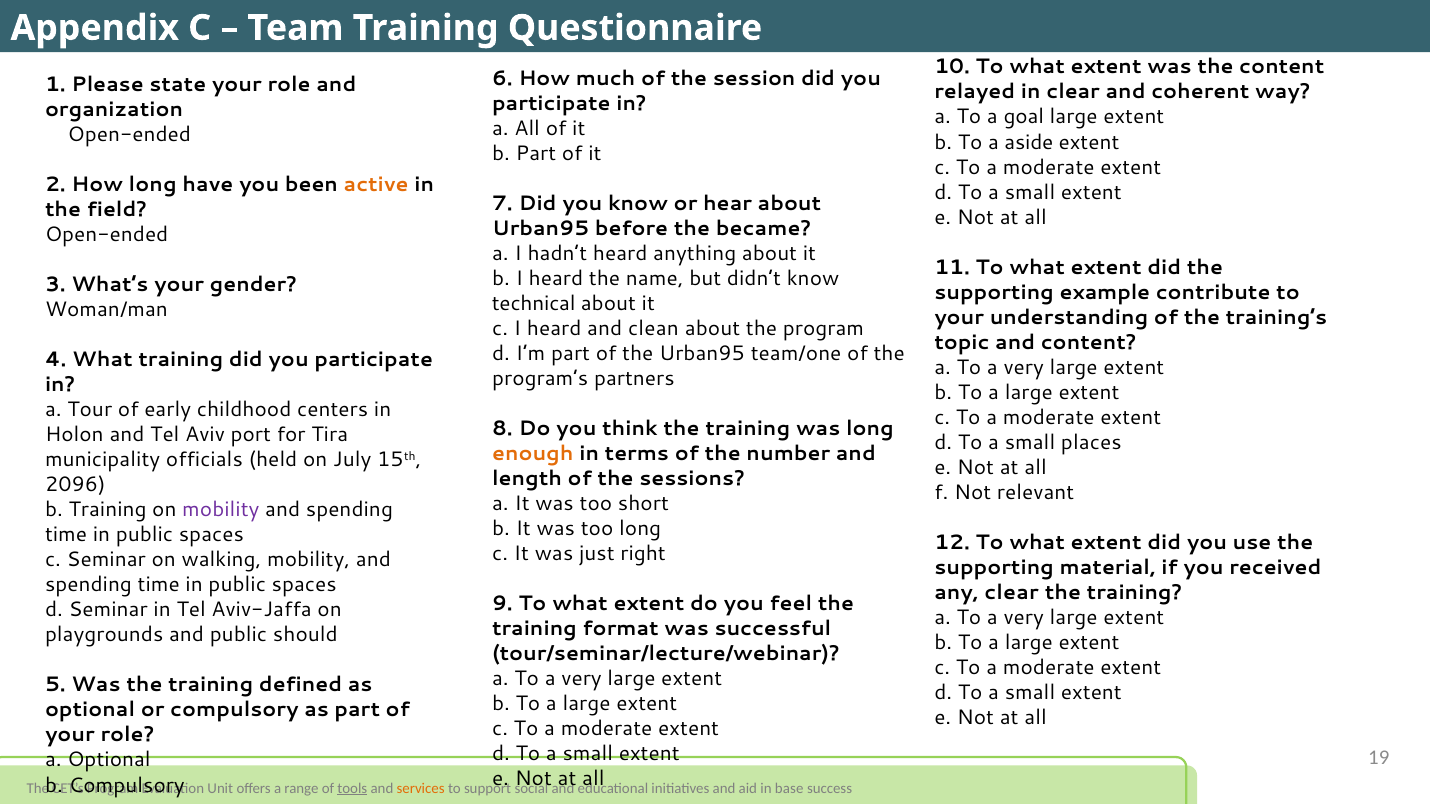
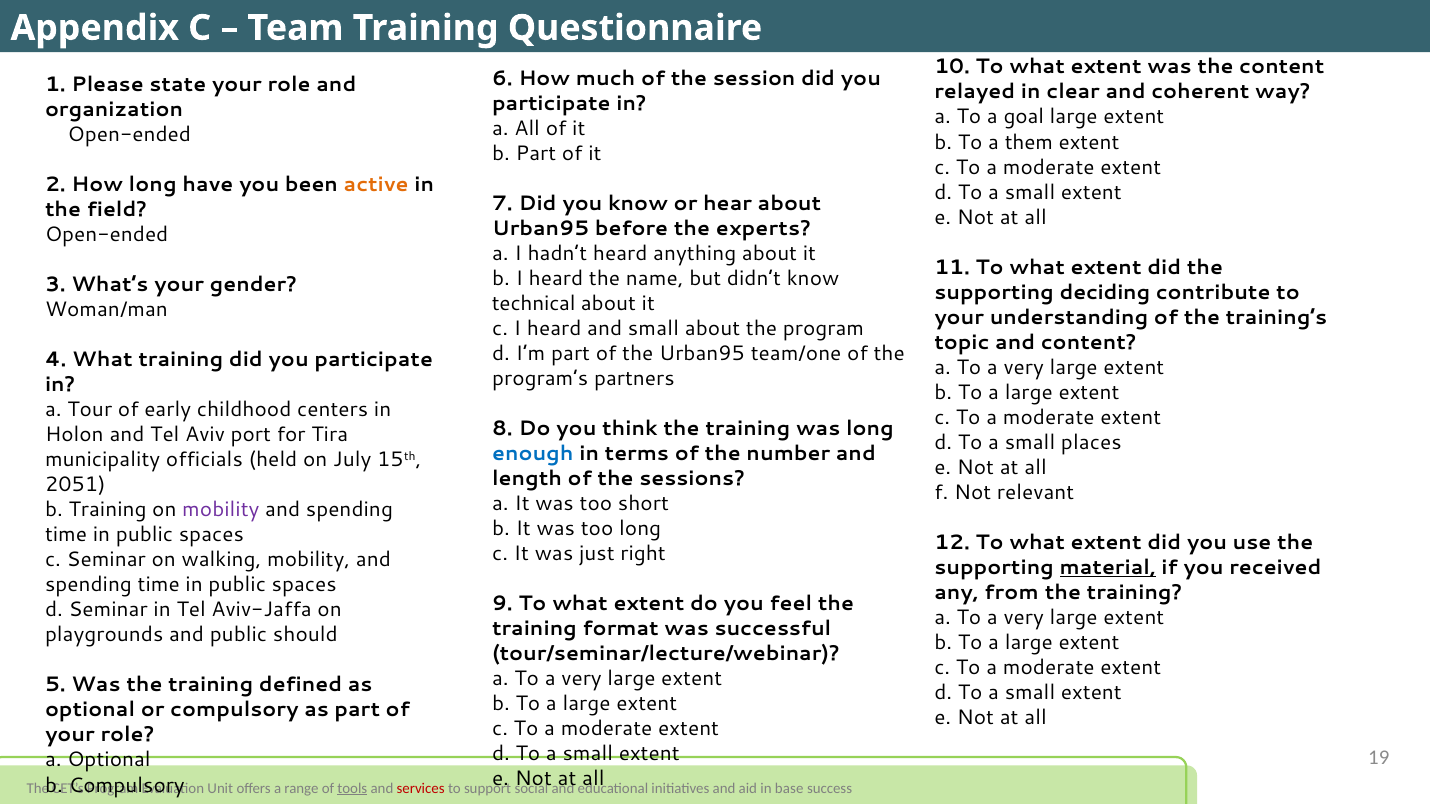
aside: aside -> them
became: became -> experts
example: example -> deciding
and clean: clean -> small
enough colour: orange -> blue
2096: 2096 -> 2051
material underline: none -> present
any clear: clear -> from
services colour: orange -> red
